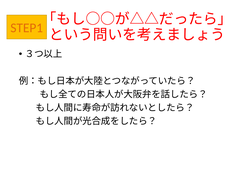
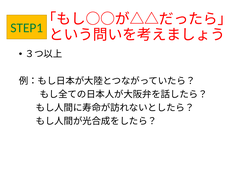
STEP1 colour: orange -> green
